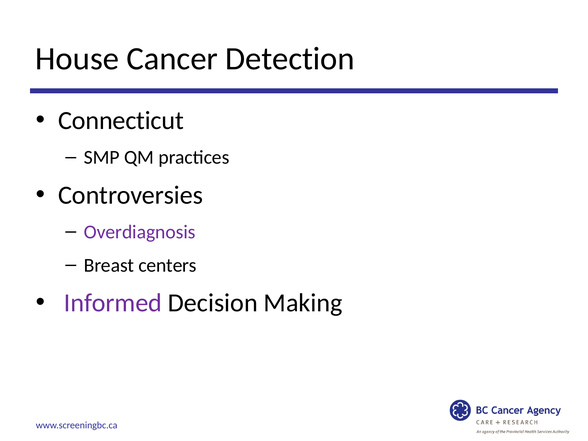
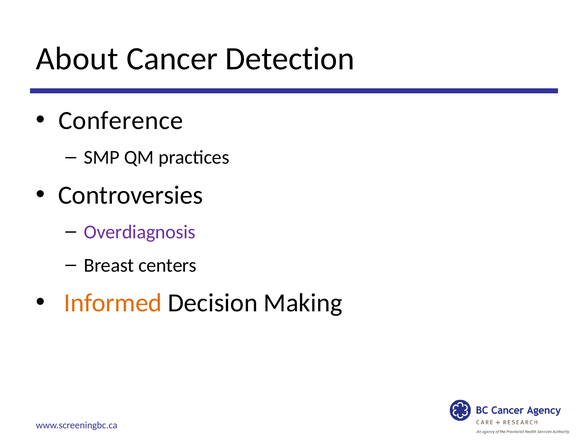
House: House -> About
Connecticut: Connecticut -> Conference
Informed colour: purple -> orange
